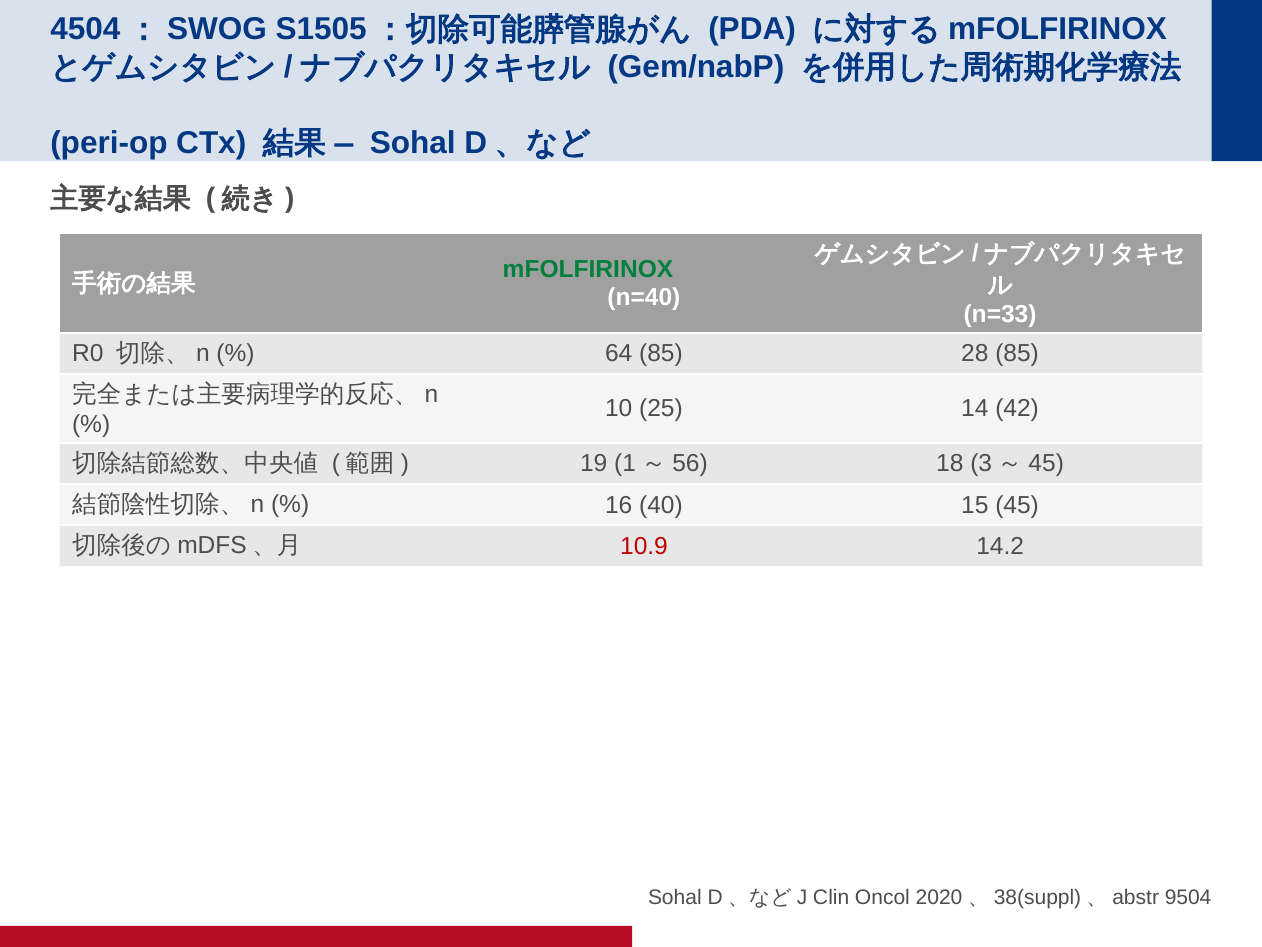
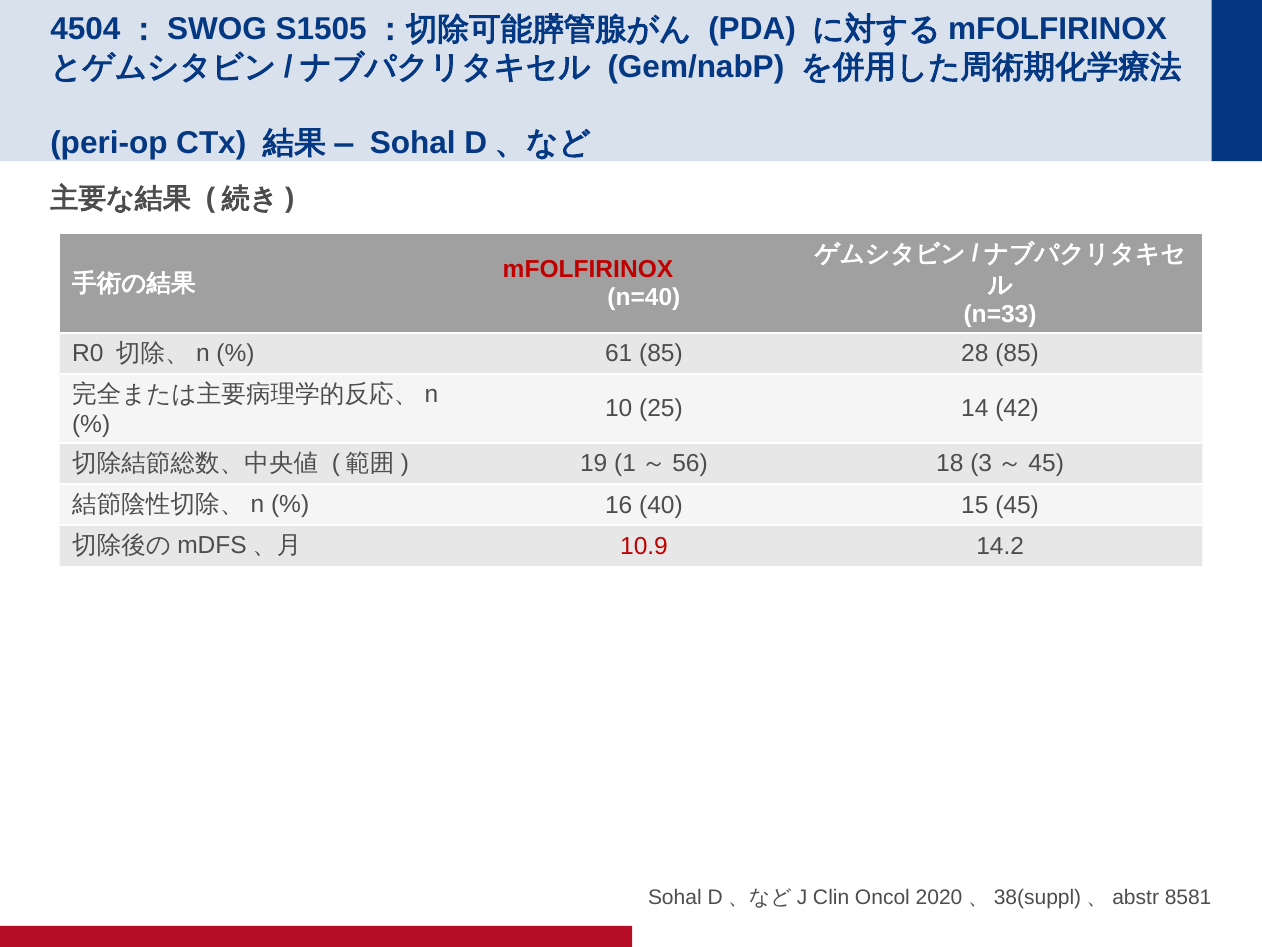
mFOLFIRINOX colour: green -> red
64: 64 -> 61
9504: 9504 -> 8581
